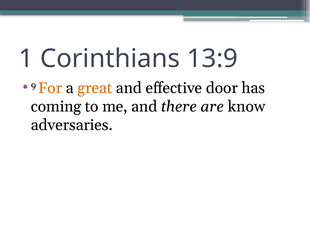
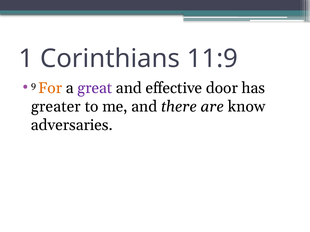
13:9: 13:9 -> 11:9
great colour: orange -> purple
coming: coming -> greater
